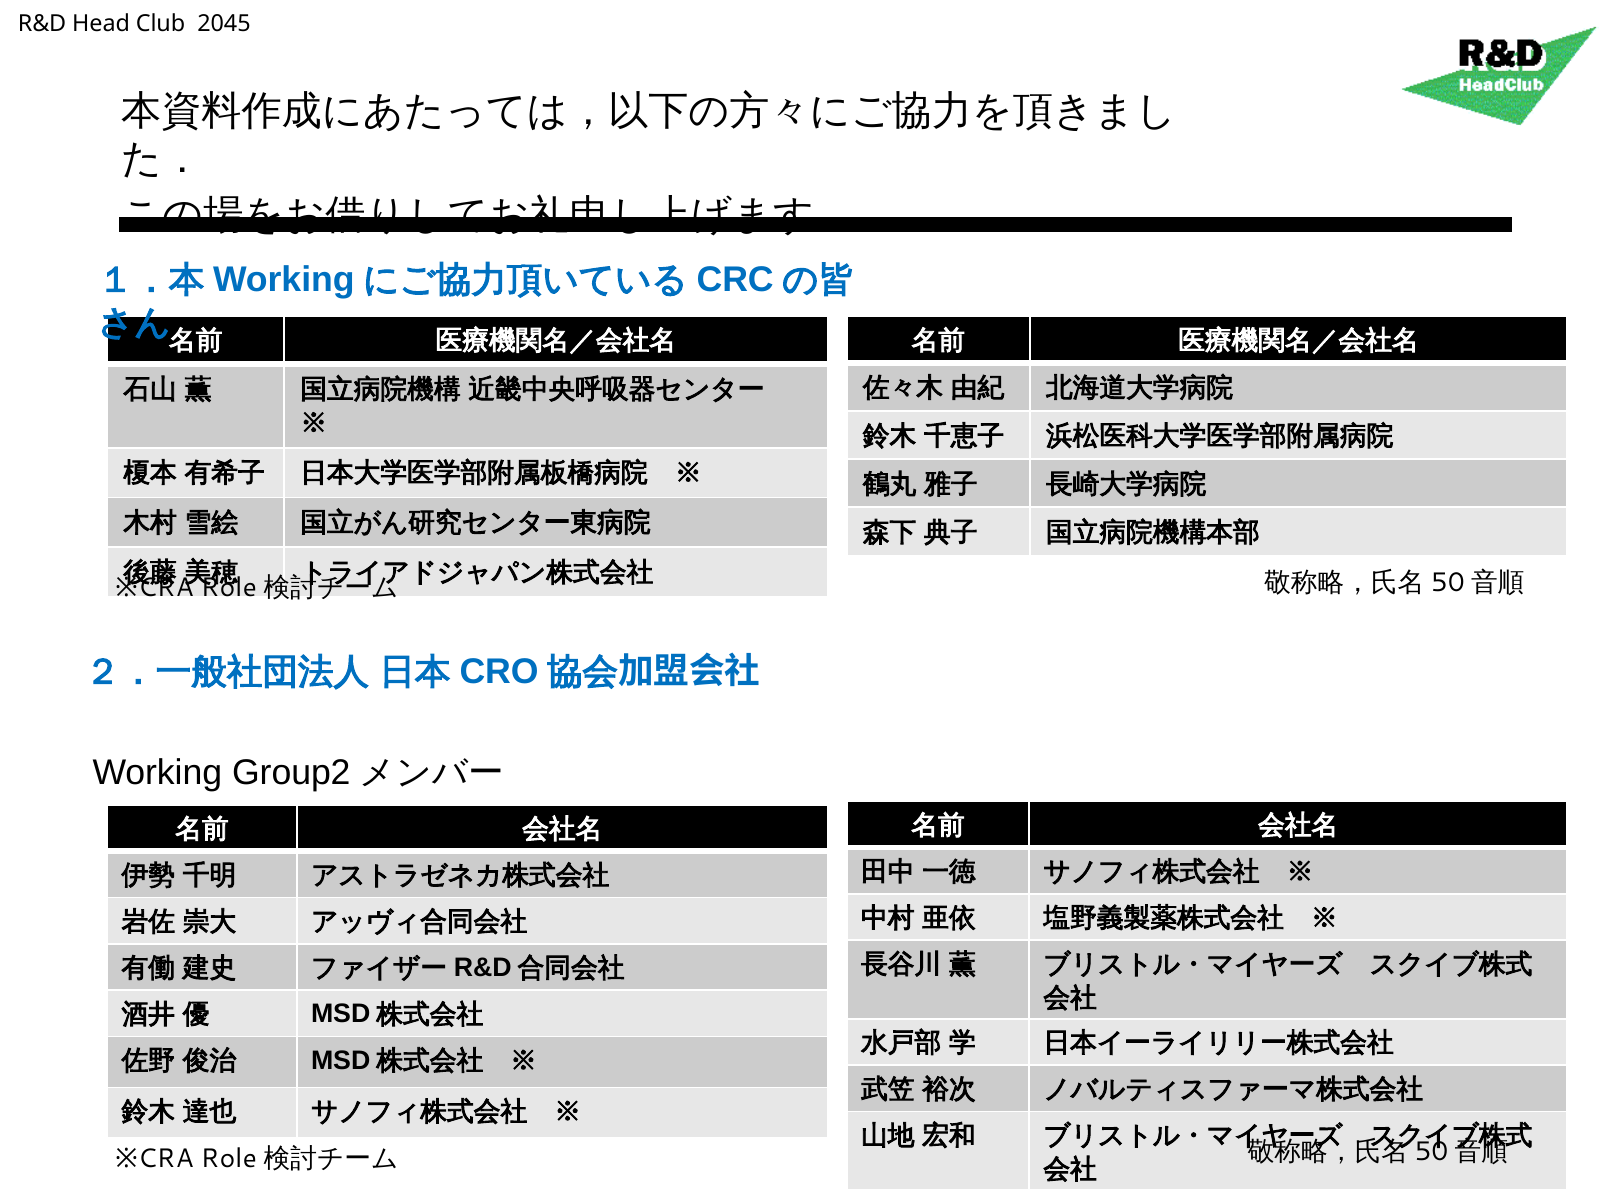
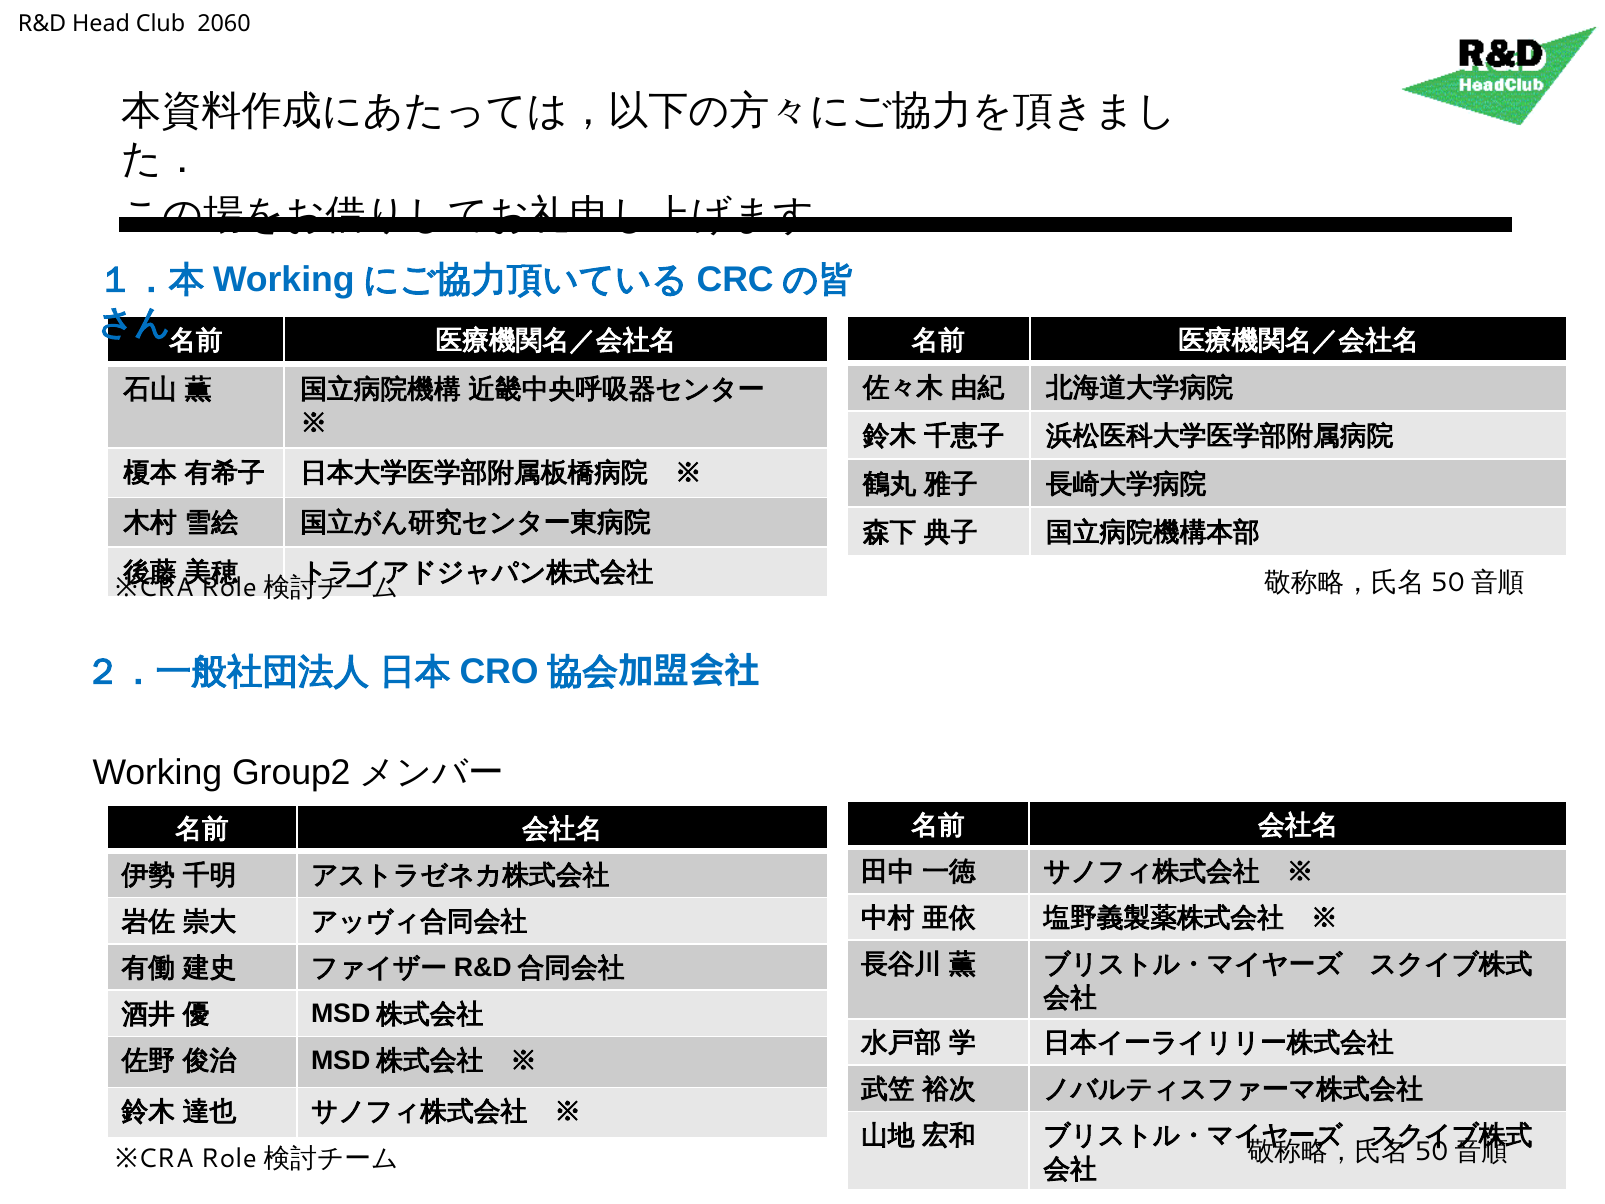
2045: 2045 -> 2060
